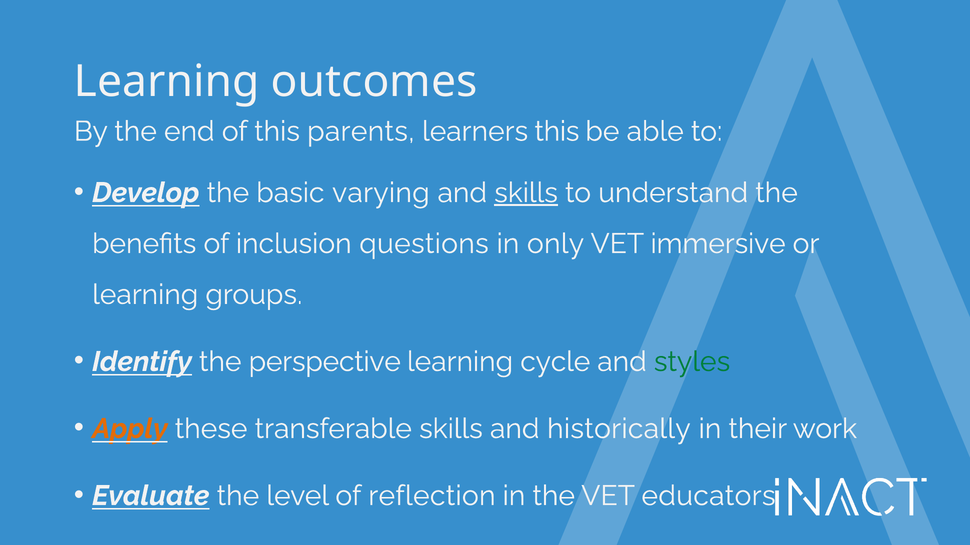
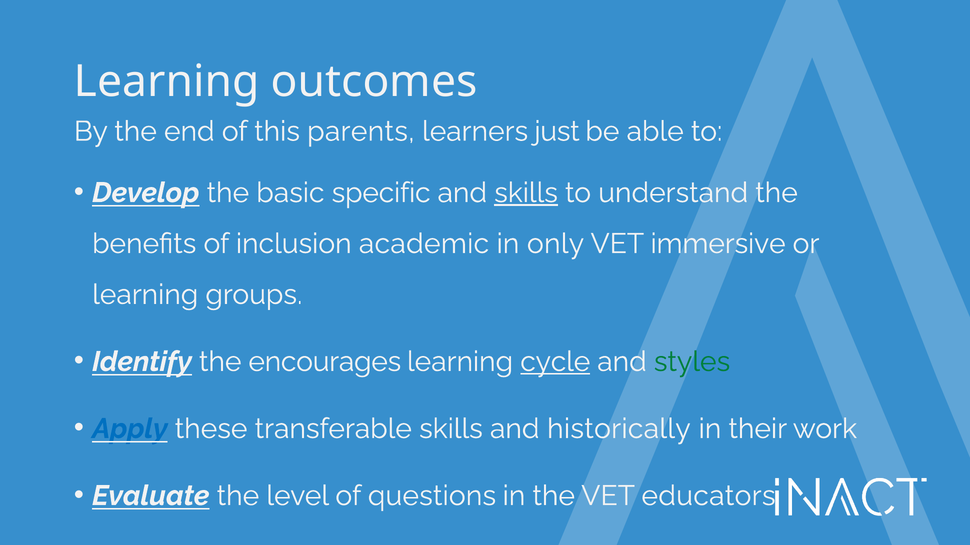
learners this: this -> just
varying: varying -> specific
questions: questions -> academic
perspective: perspective -> encourages
cycle underline: none -> present
Apply colour: orange -> blue
reflection: reflection -> questions
